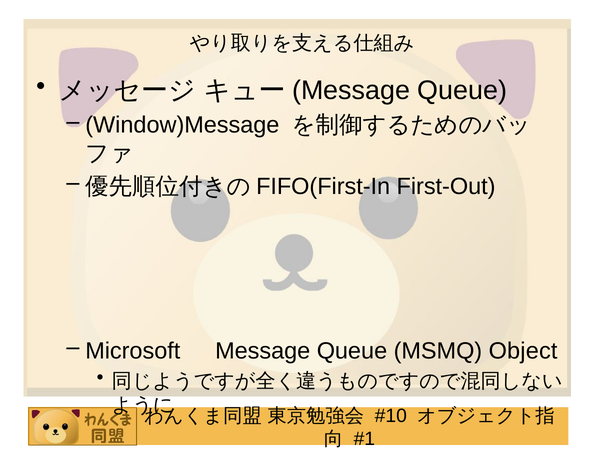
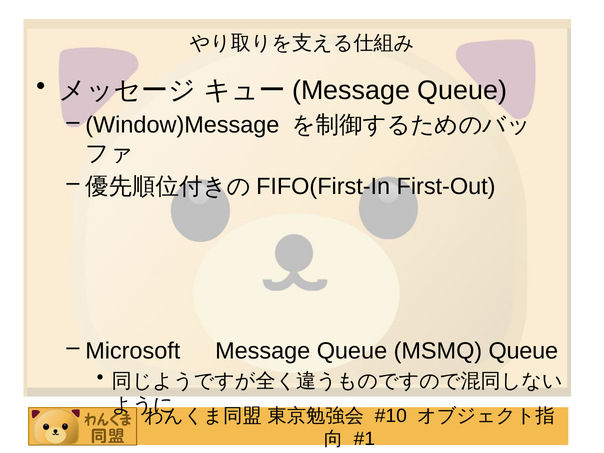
MSMQ Object: Object -> Queue
